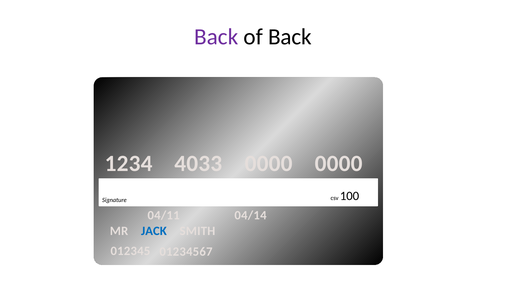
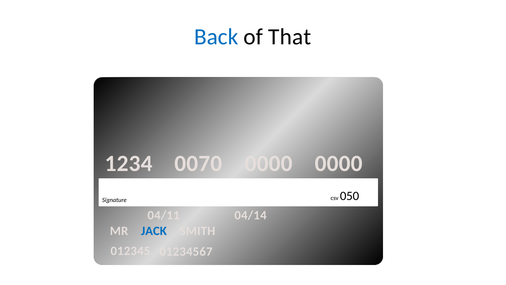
Back at (216, 37) colour: purple -> blue
of Back: Back -> That
4033: 4033 -> 0070
100: 100 -> 050
